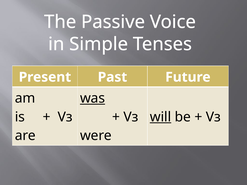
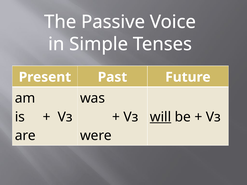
was underline: present -> none
